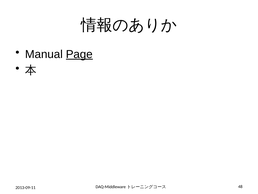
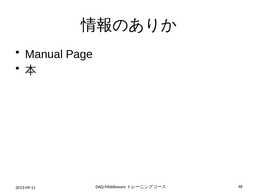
Page underline: present -> none
